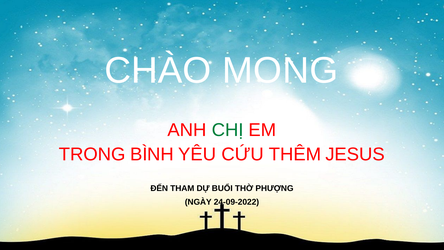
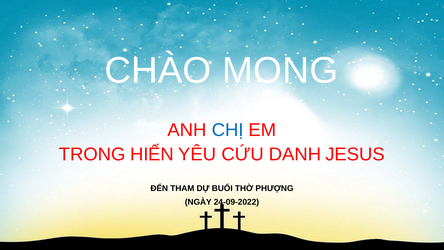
CHỊ colour: green -> blue
BÌNH: BÌNH -> HIẾN
THÊM: THÊM -> DANH
